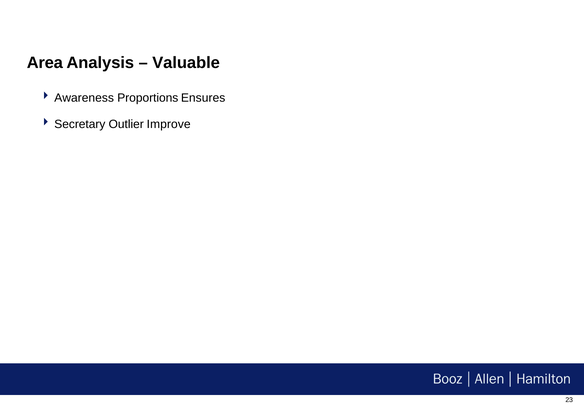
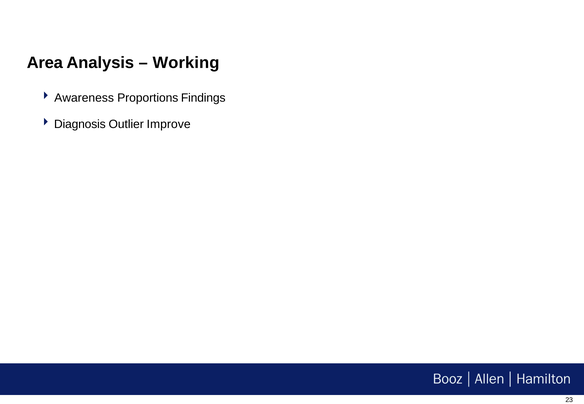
Valuable: Valuable -> Working
Ensures: Ensures -> Findings
Secretary: Secretary -> Diagnosis
